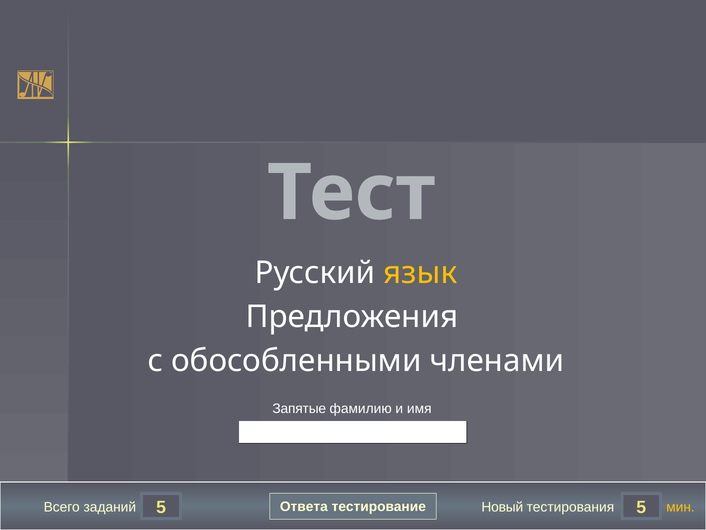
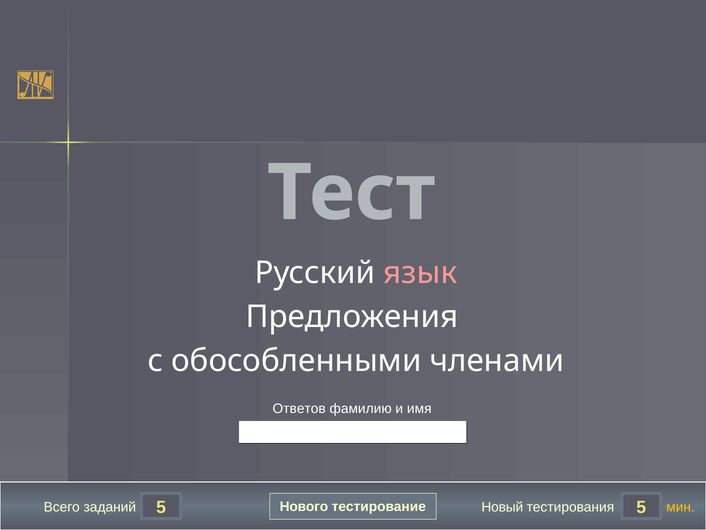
язык colour: yellow -> pink
Запятые: Запятые -> Ответов
Ответа: Ответа -> Нового
